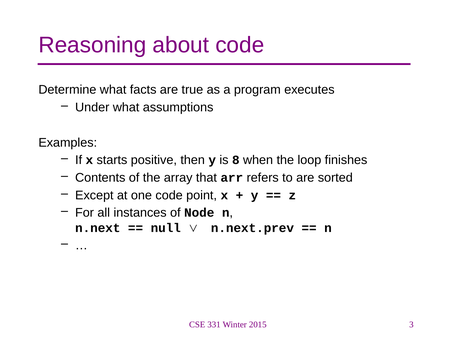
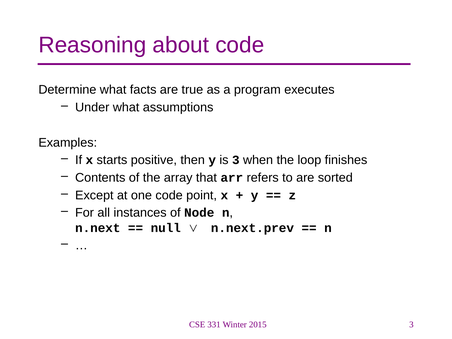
is 8: 8 -> 3
